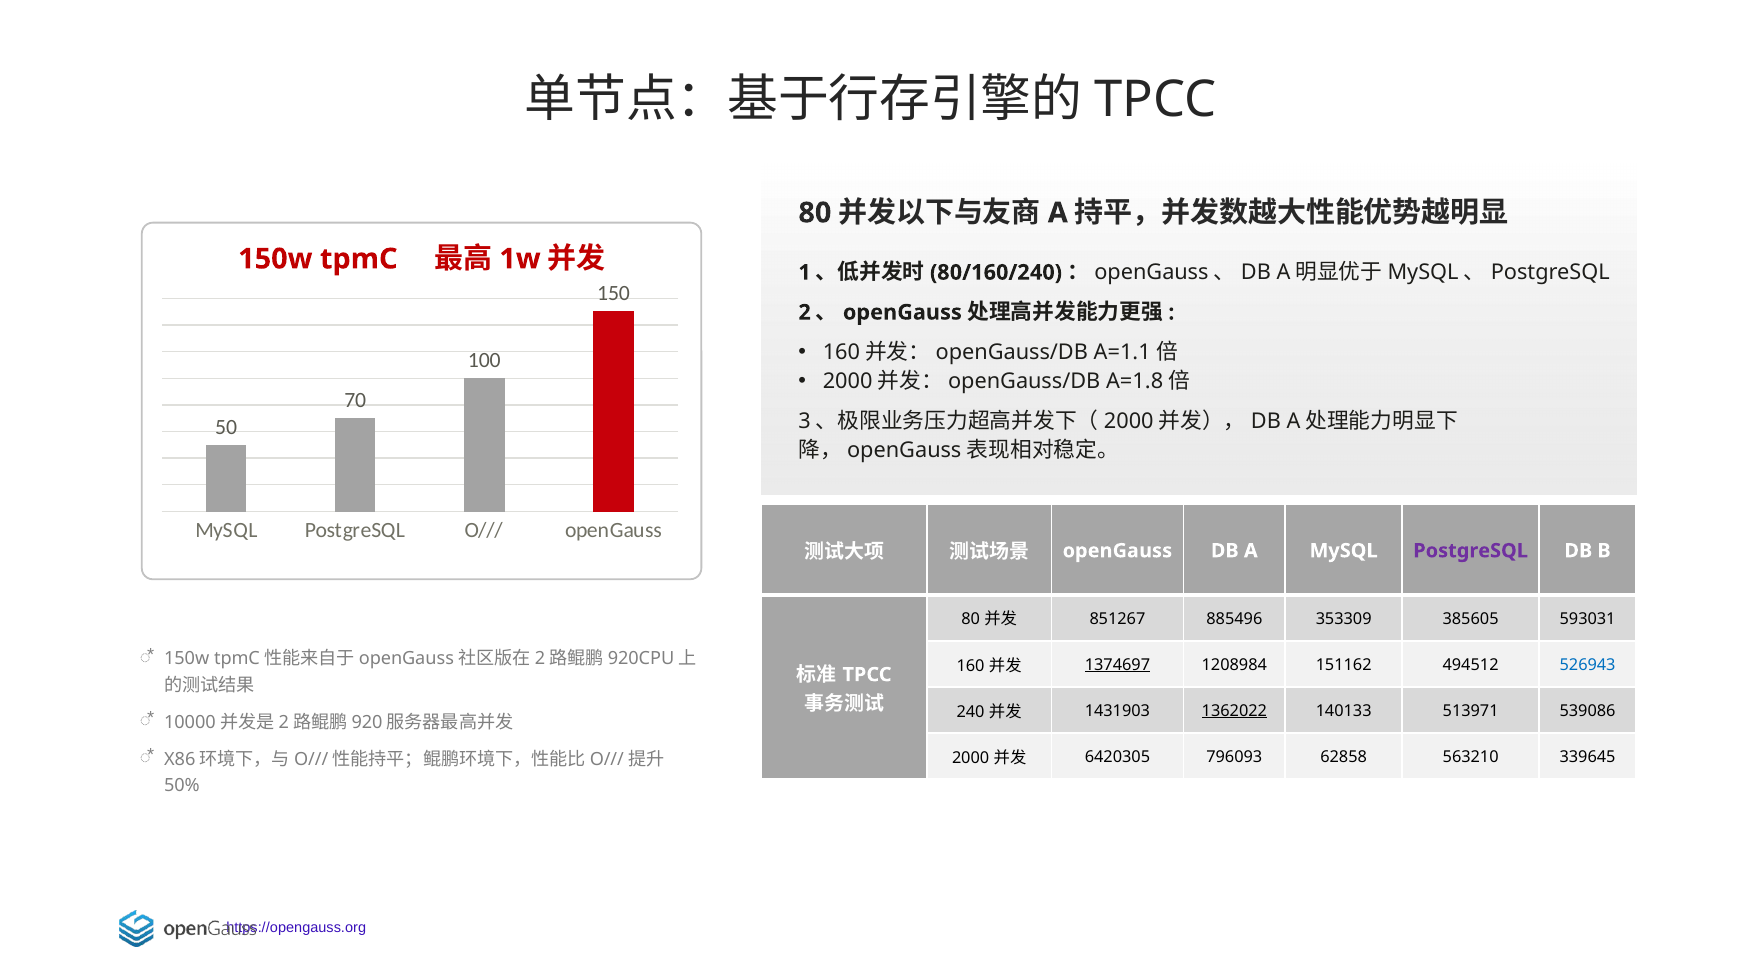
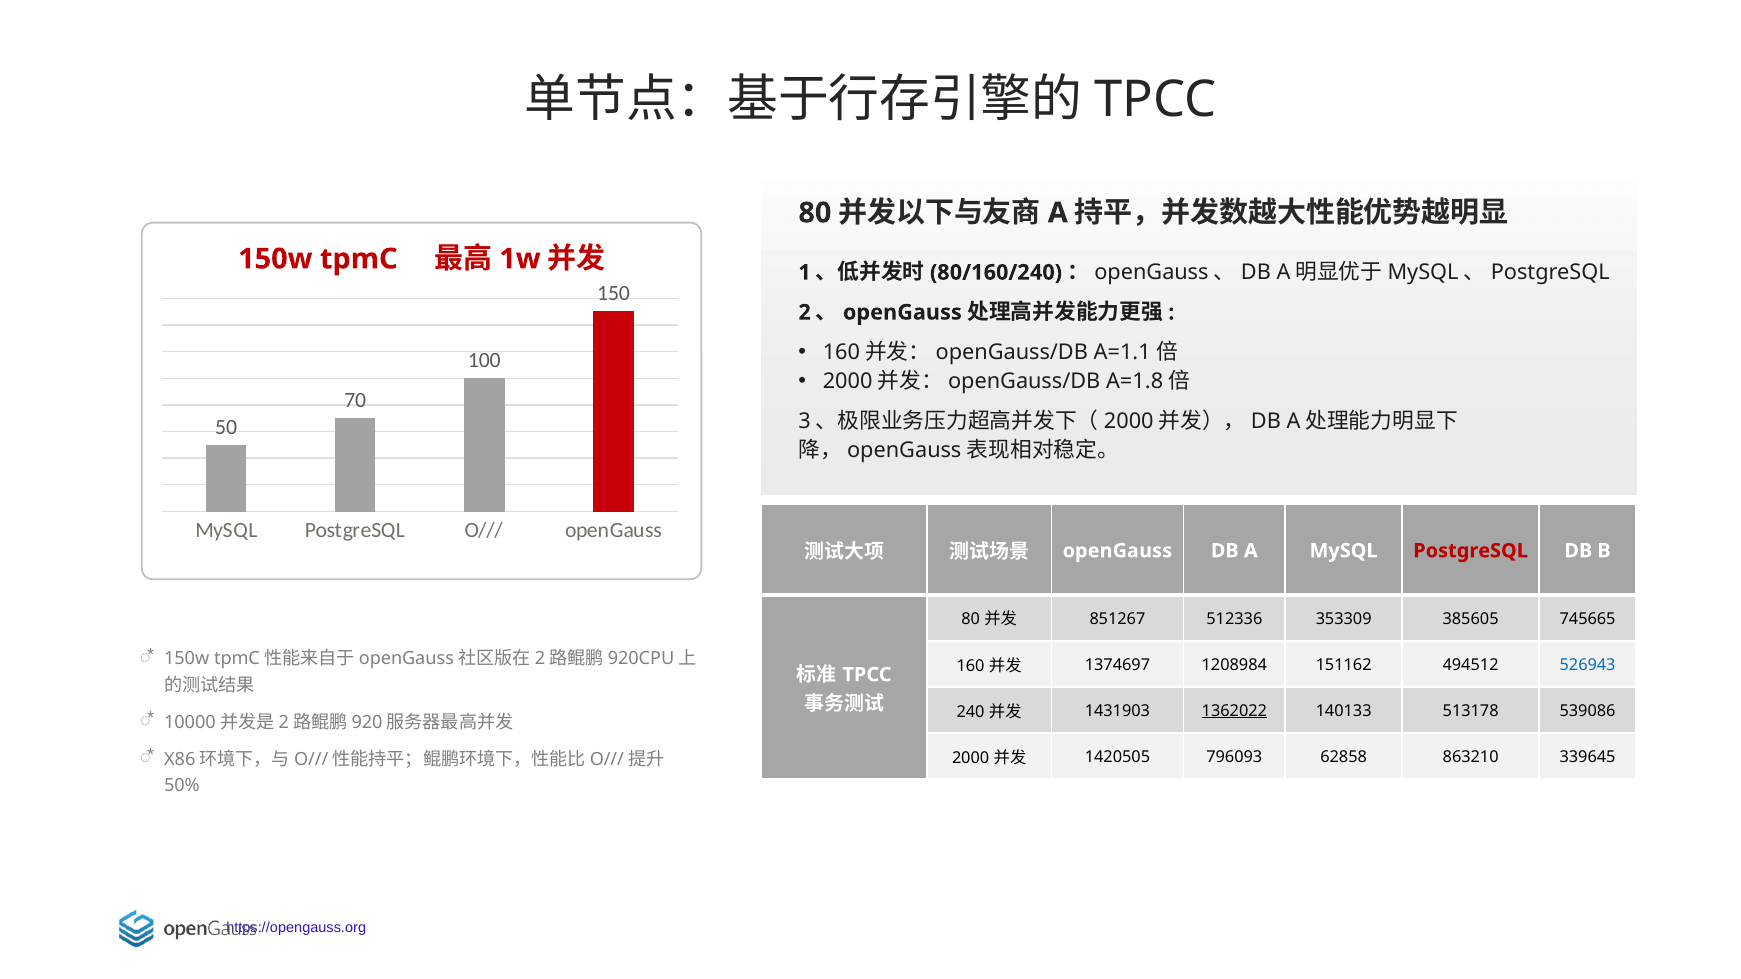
PostgreSQL at (1471, 551) colour: purple -> red
885496: 885496 -> 512336
593031: 593031 -> 745665
1374697 underline: present -> none
513971: 513971 -> 513178
6420305: 6420305 -> 1420505
563210: 563210 -> 863210
